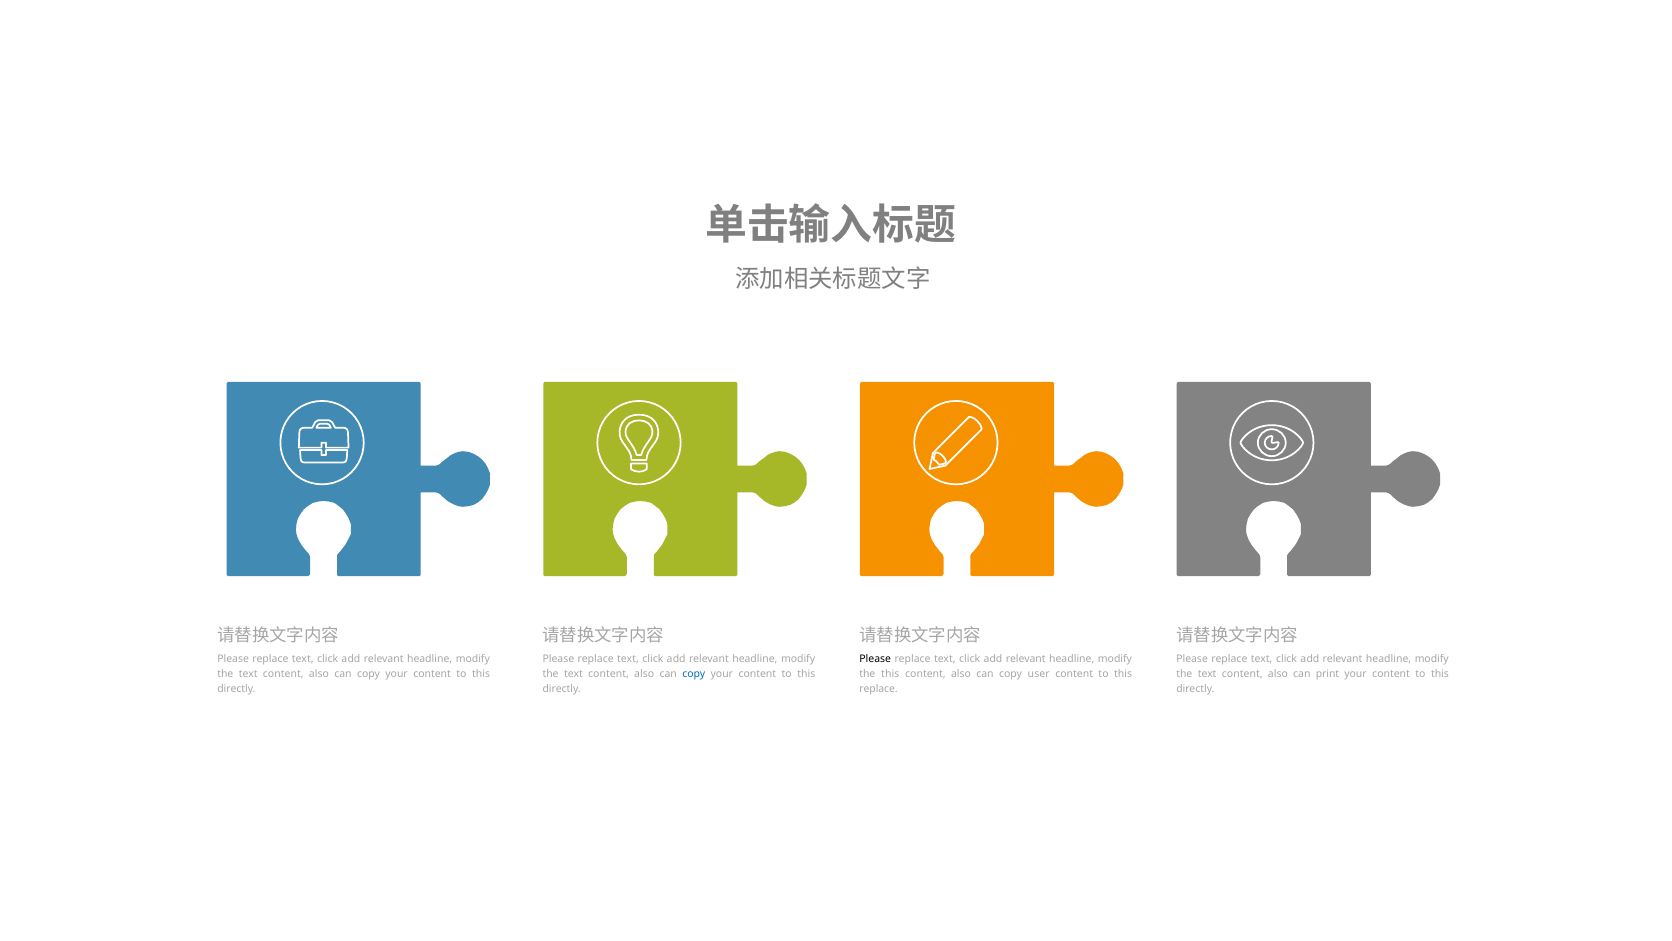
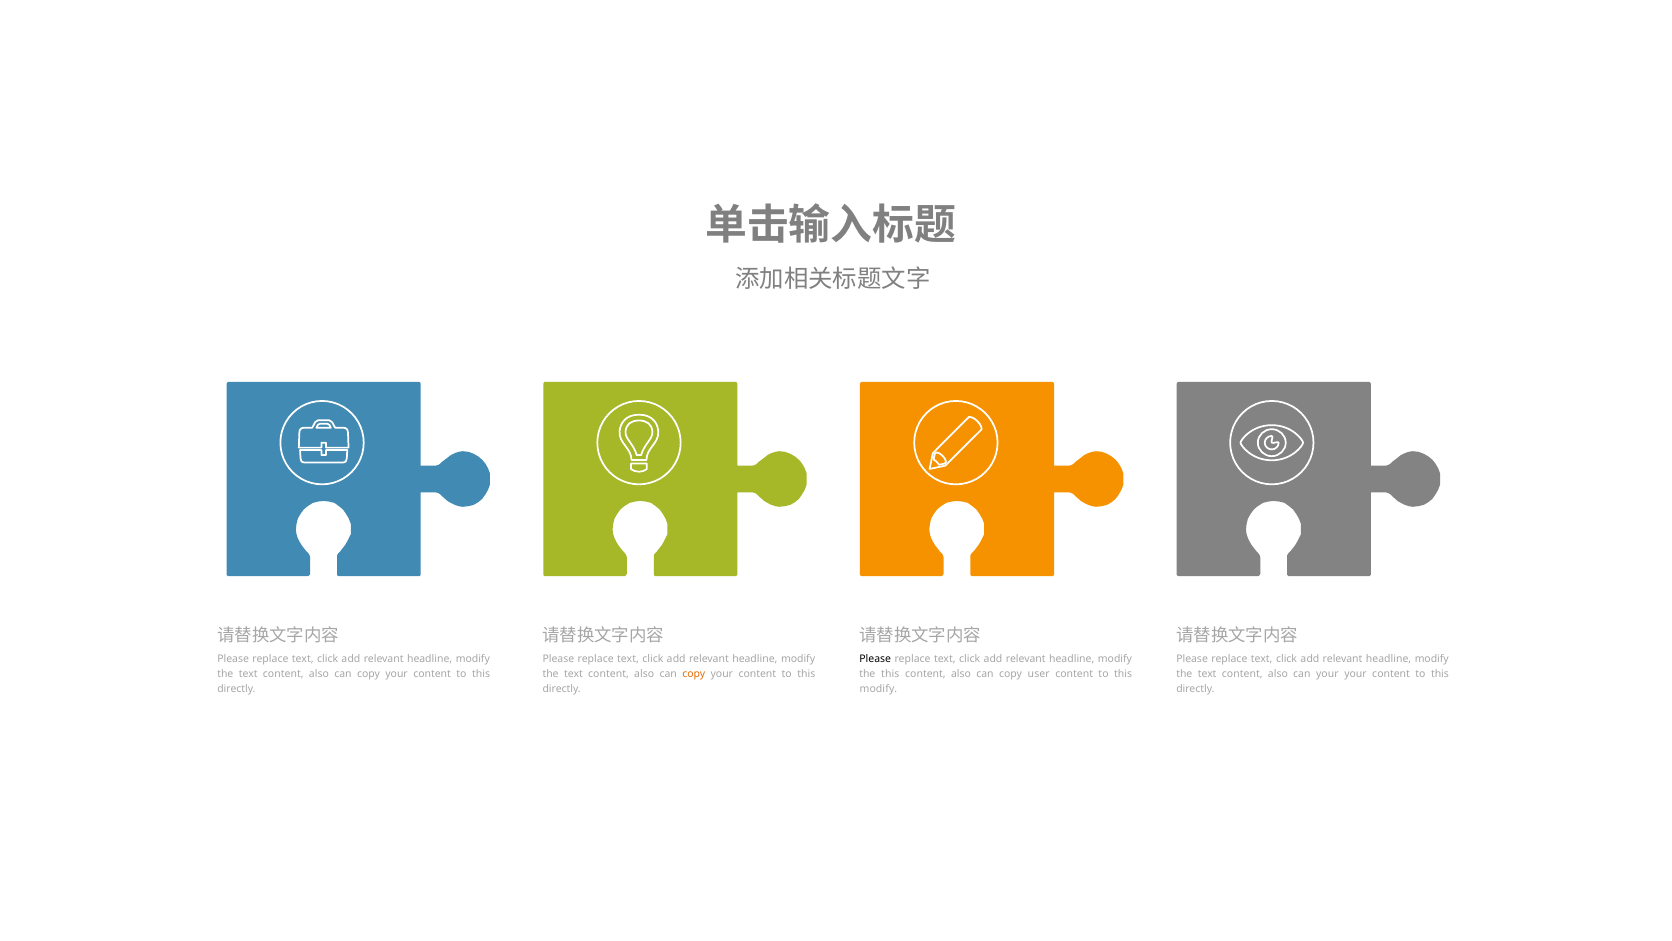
copy at (694, 674) colour: blue -> orange
can print: print -> your
replace at (879, 689): replace -> modify
